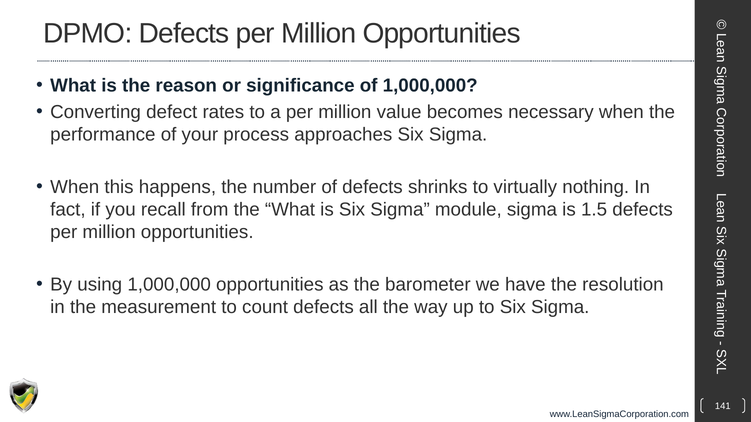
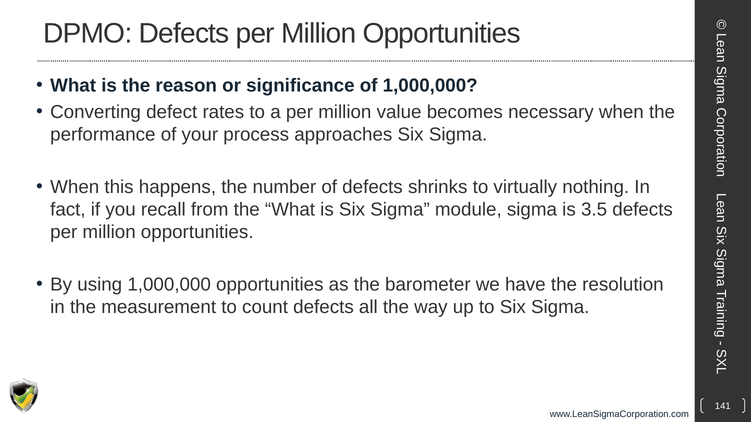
1.5: 1.5 -> 3.5
